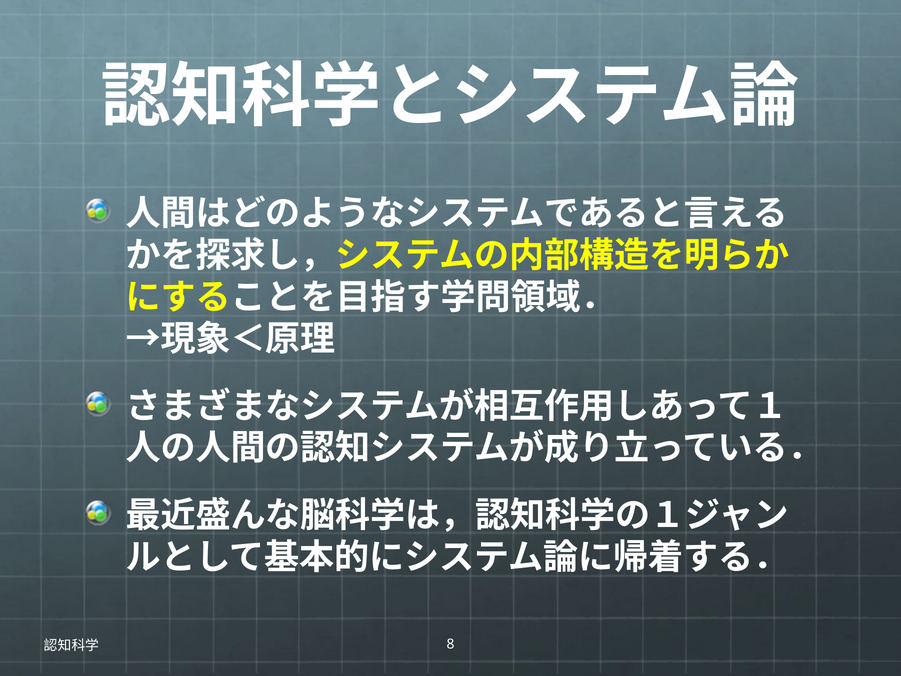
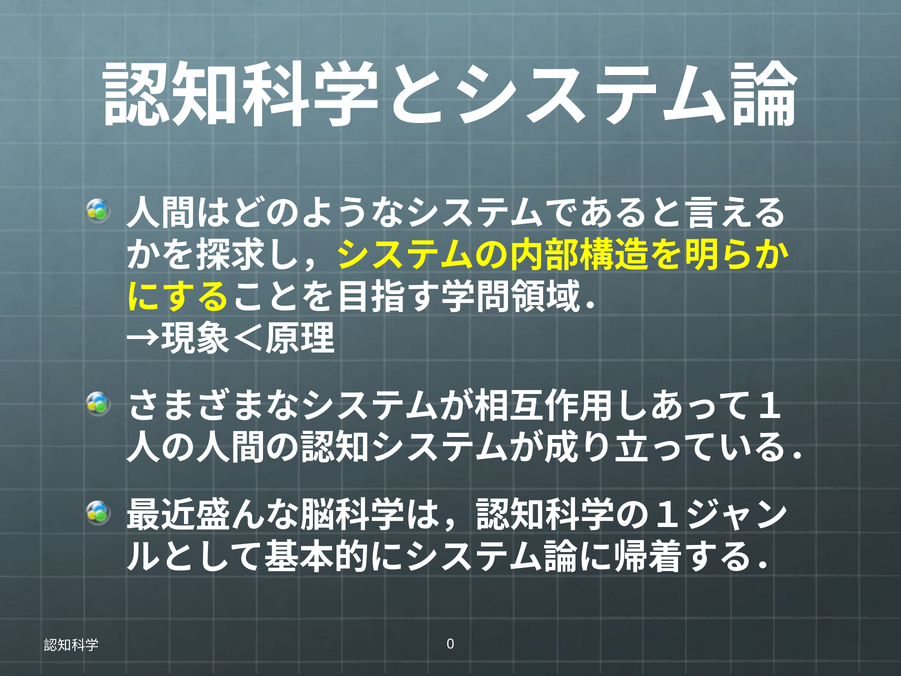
8: 8 -> 0
